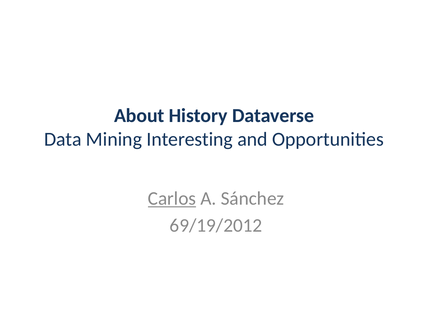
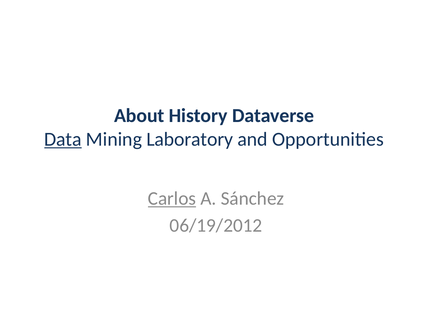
Data underline: none -> present
Interesting: Interesting -> Laboratory
69/19/2012: 69/19/2012 -> 06/19/2012
